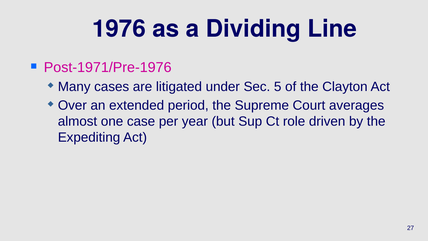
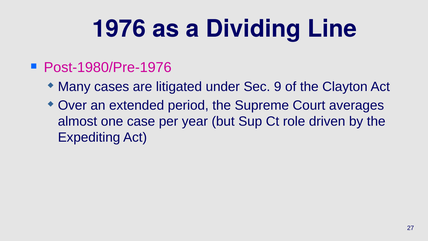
Post-1971/Pre-1976: Post-1971/Pre-1976 -> Post-1980/Pre-1976
5: 5 -> 9
